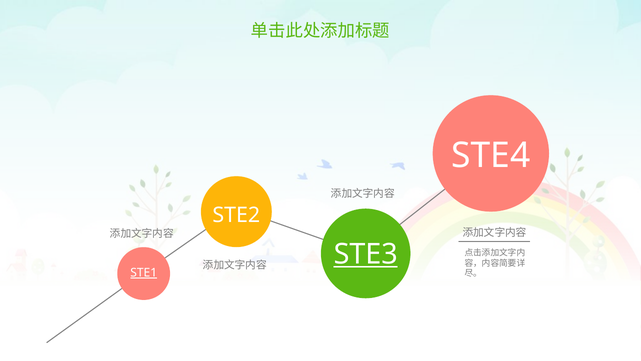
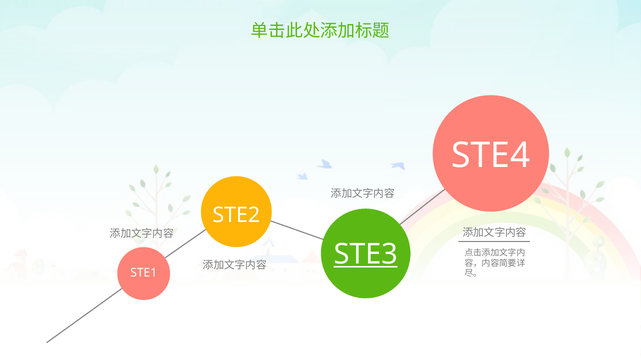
STE1 underline: present -> none
